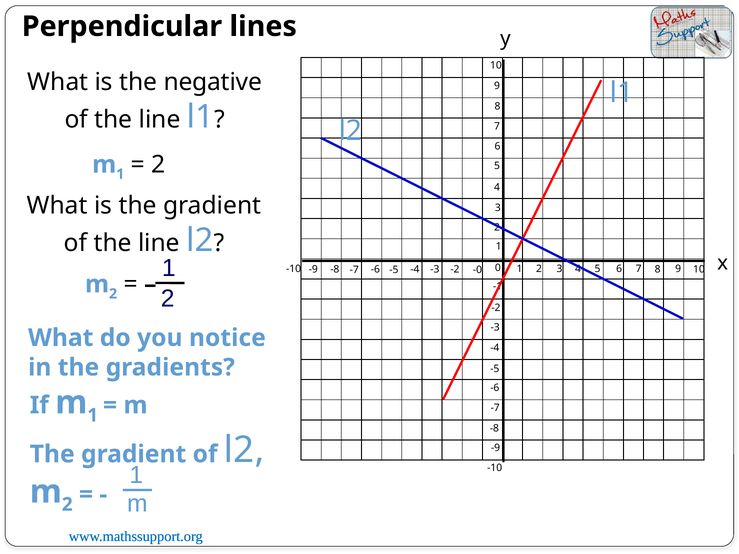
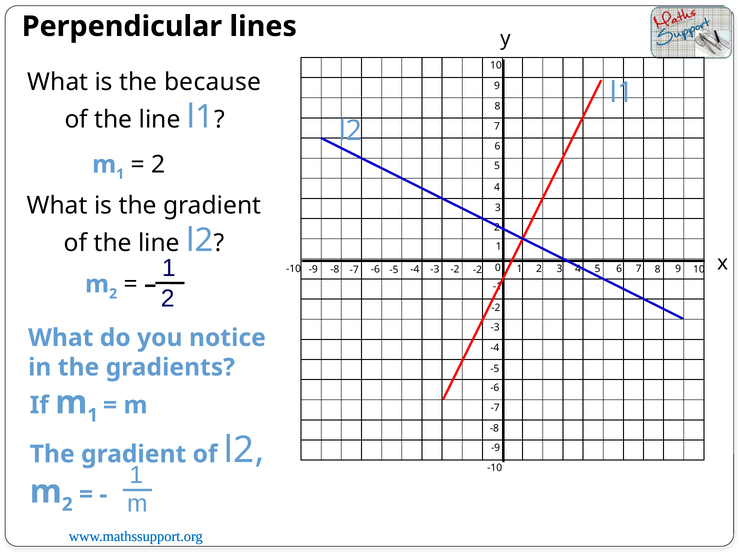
negative: negative -> because
-2 -0: -0 -> -2
